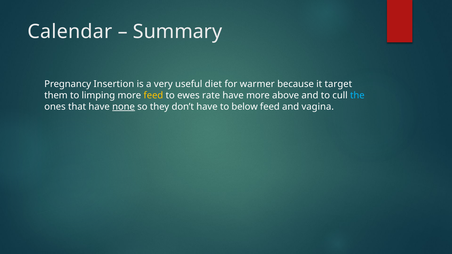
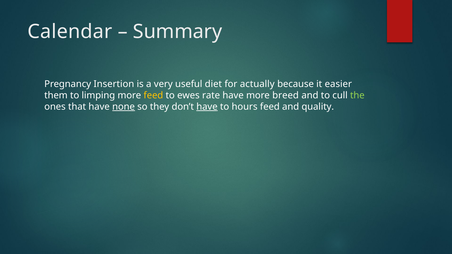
warmer: warmer -> actually
target: target -> easier
above: above -> breed
the colour: light blue -> light green
have at (207, 107) underline: none -> present
below: below -> hours
vagina: vagina -> quality
